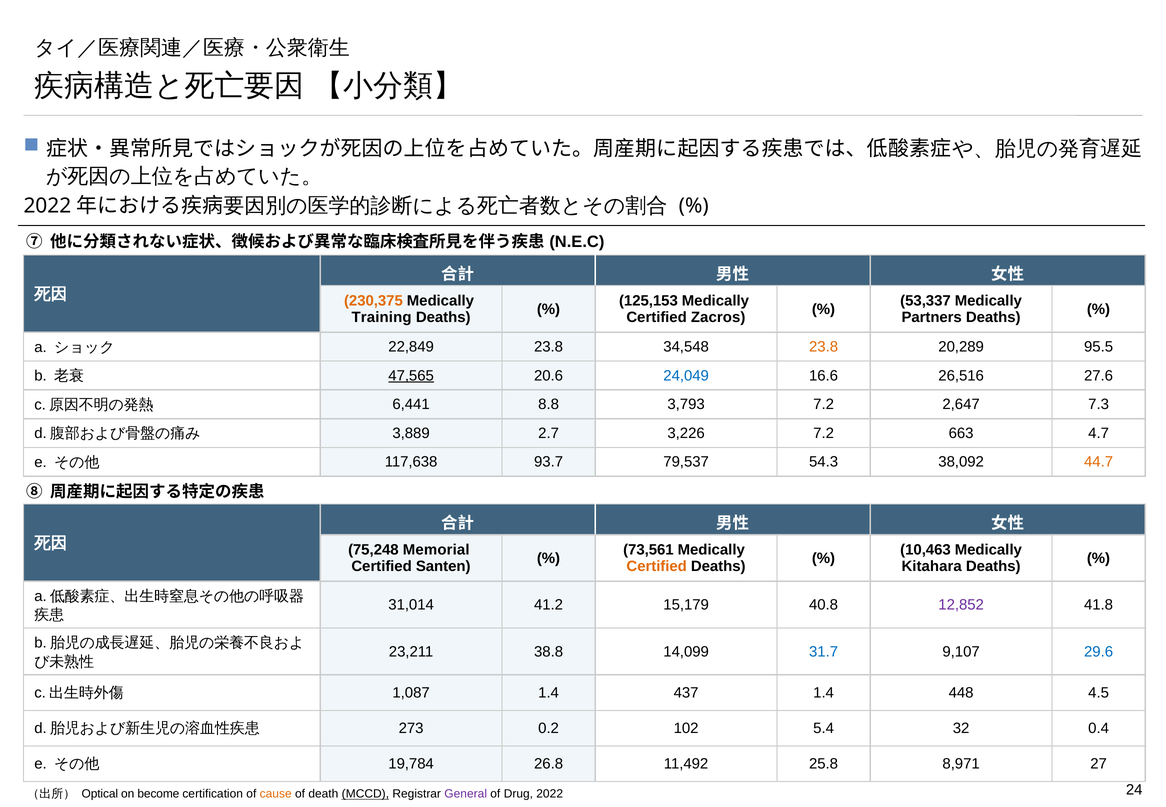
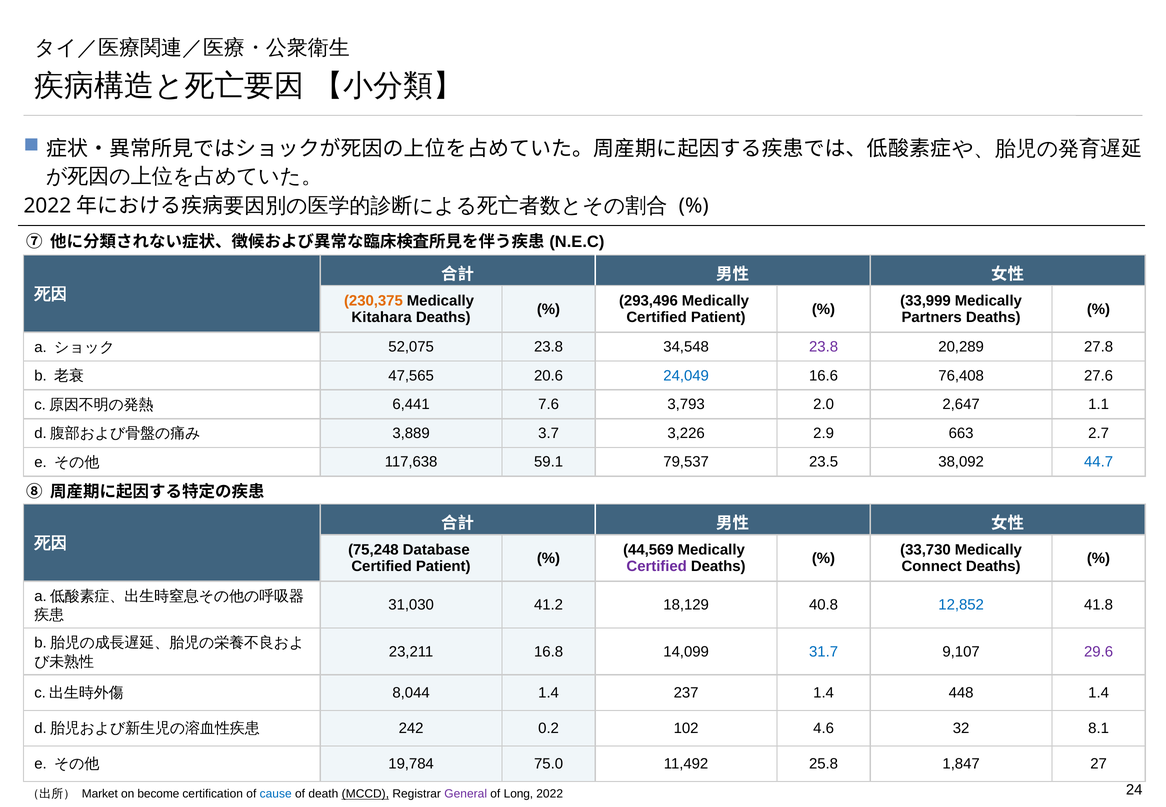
125,153: 125,153 -> 293,496
53,337: 53,337 -> 33,999
Training: Training -> Kitahara
Zacros at (718, 318): Zacros -> Patient
22,849: 22,849 -> 52,075
23.8 at (824, 347) colour: orange -> purple
95.5: 95.5 -> 27.8
47,565 underline: present -> none
26,516: 26,516 -> 76,408
8.8: 8.8 -> 7.6
3,793 7.2: 7.2 -> 2.0
7.3: 7.3 -> 1.1
2.7: 2.7 -> 3.7
3,226 7.2: 7.2 -> 2.9
4.7: 4.7 -> 2.7
93.7: 93.7 -> 59.1
54.3: 54.3 -> 23.5
44.7 colour: orange -> blue
Memorial: Memorial -> Database
73,561: 73,561 -> 44,569
10,463: 10,463 -> 33,730
Santen at (443, 567): Santen -> Patient
Certified at (657, 567) colour: orange -> purple
Kitahara: Kitahara -> Connect
31,014: 31,014 -> 31,030
15,179: 15,179 -> 18,129
12,852 colour: purple -> blue
38.8: 38.8 -> 16.8
29.6 colour: blue -> purple
1,087: 1,087 -> 8,044
437: 437 -> 237
448 4.5: 4.5 -> 1.4
273: 273 -> 242
5.4: 5.4 -> 4.6
0.4: 0.4 -> 8.1
26.8: 26.8 -> 75.0
8,971: 8,971 -> 1,847
Optical: Optical -> Market
cause colour: orange -> blue
Drug: Drug -> Long
